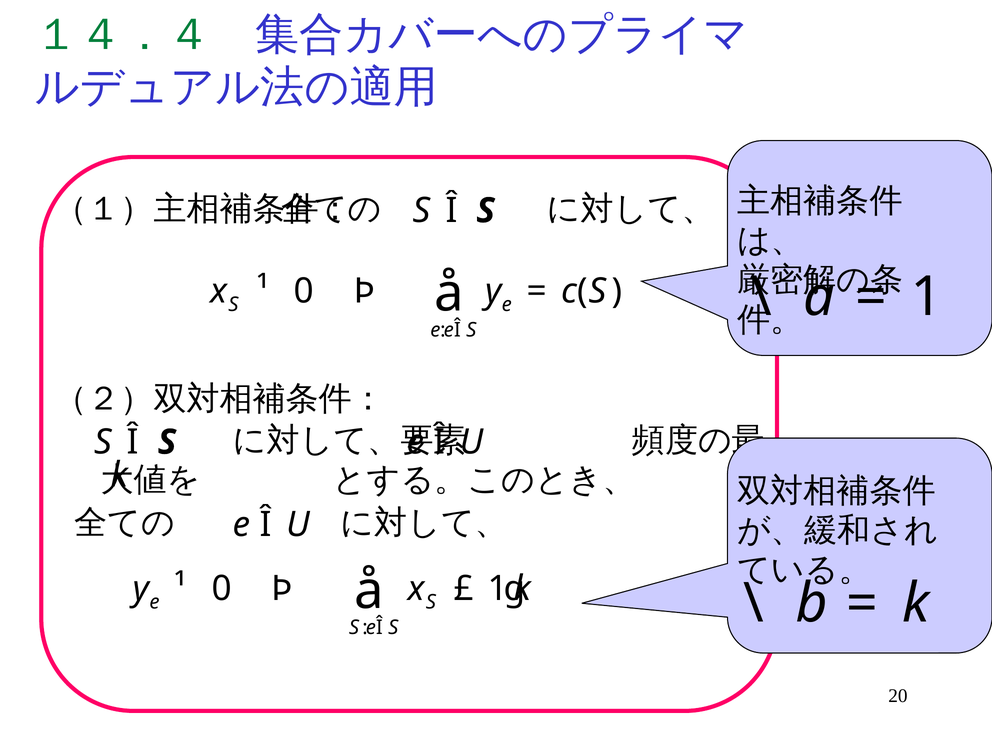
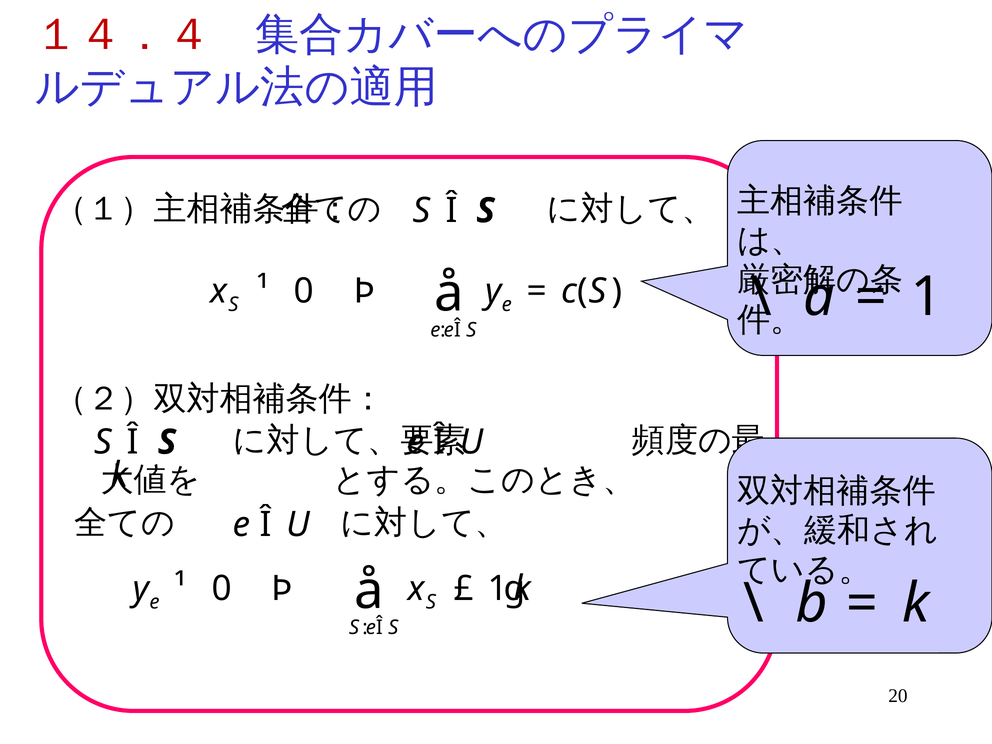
１４．４ colour: green -> red
